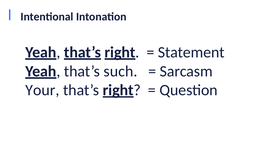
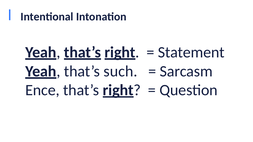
Your: Your -> Ence
